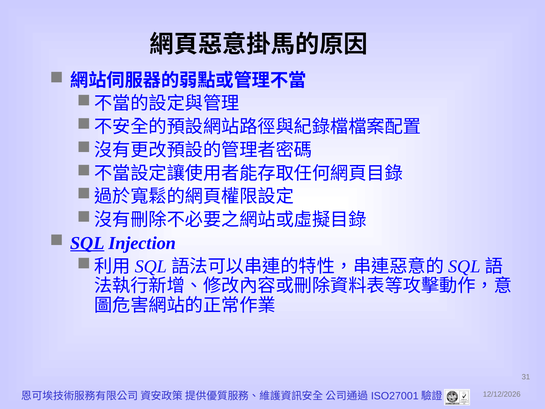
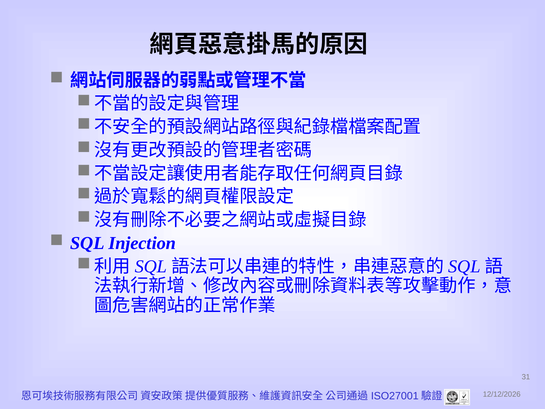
SQL underline: present -> none
